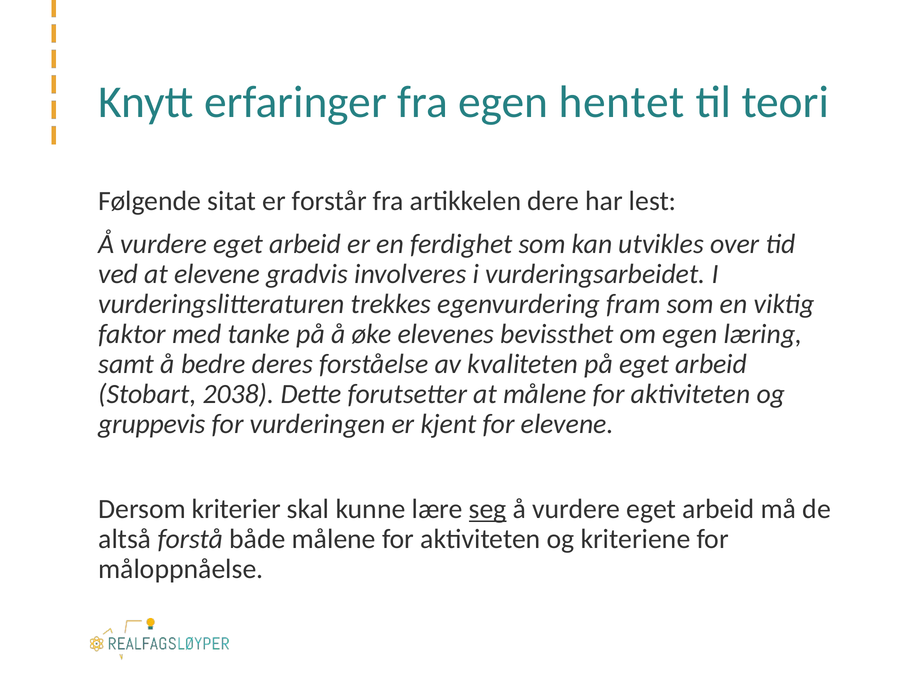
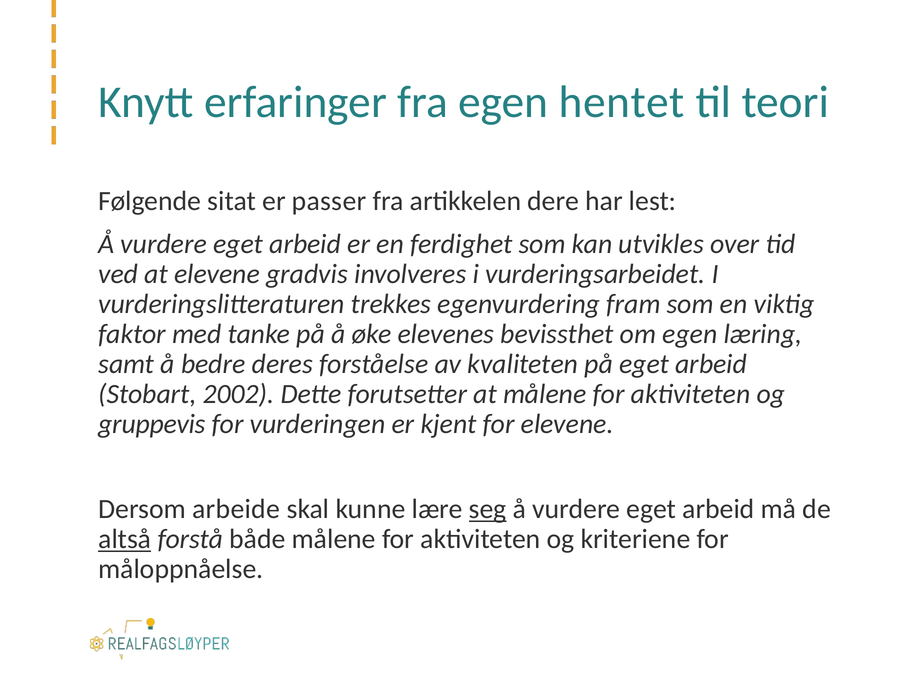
forstår: forstår -> passer
2038: 2038 -> 2002
kriterier: kriterier -> arbeide
altså underline: none -> present
